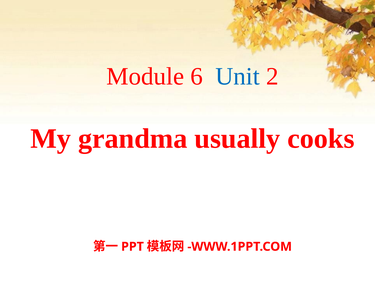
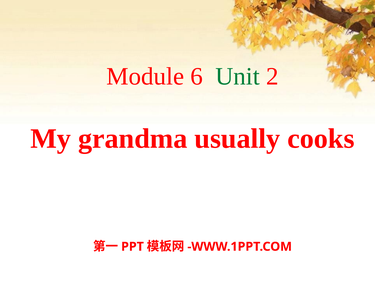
Unit colour: blue -> green
